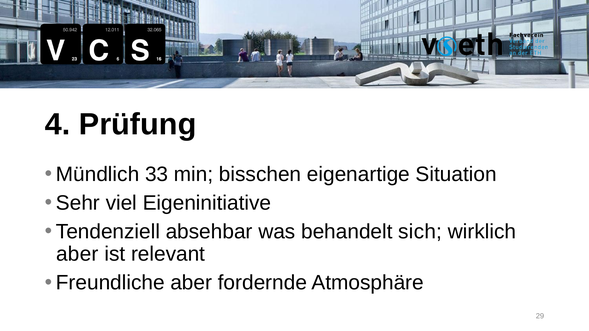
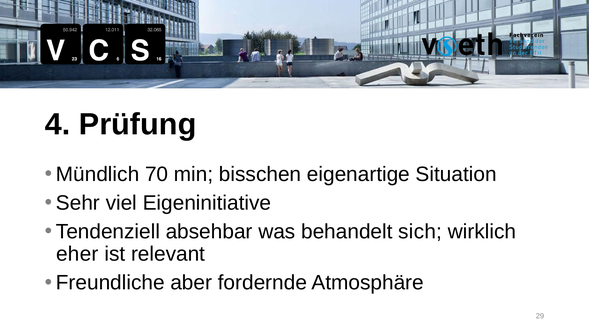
33: 33 -> 70
aber at (77, 254): aber -> eher
